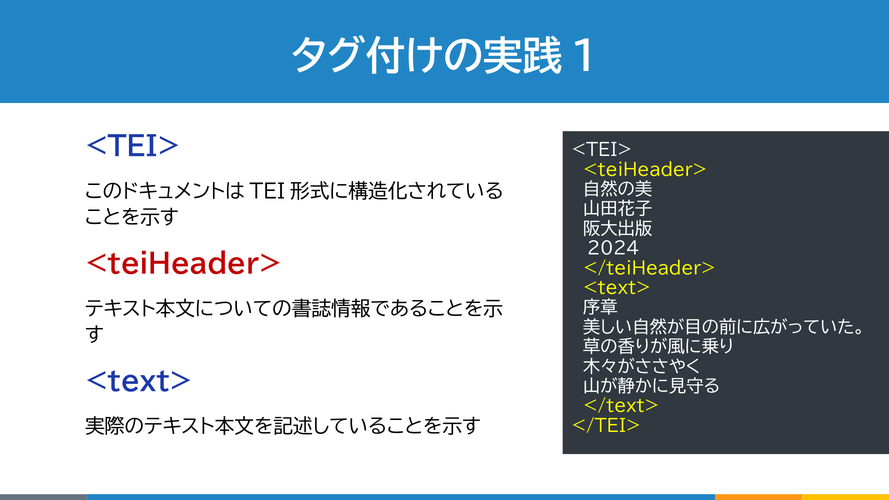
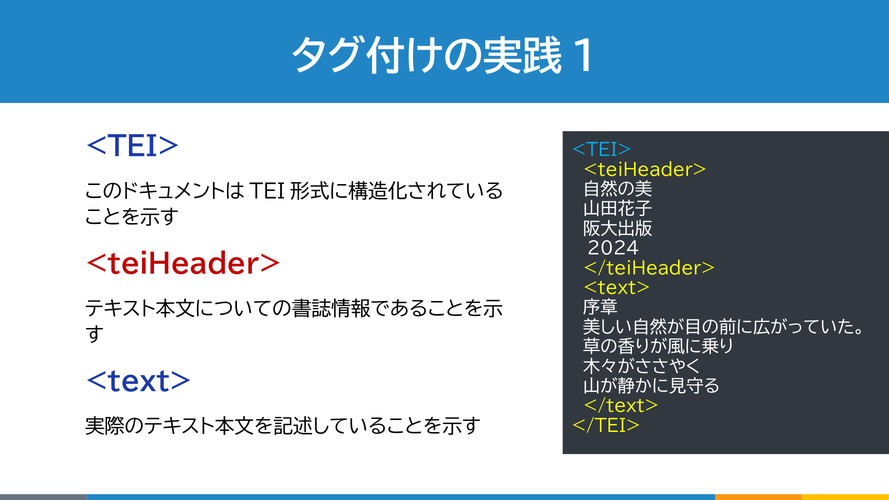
<TEI> at (602, 150) colour: white -> light blue
